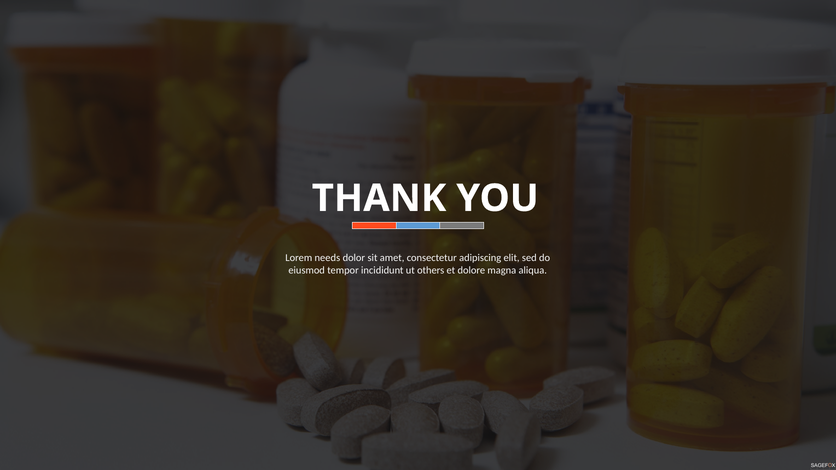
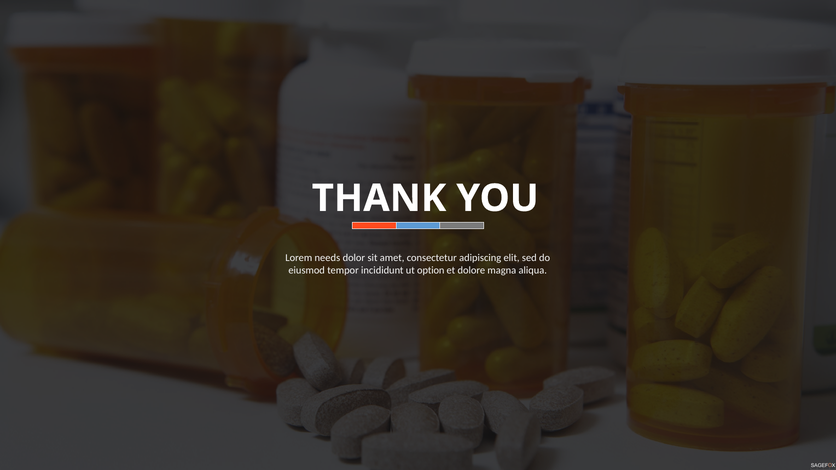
others: others -> option
